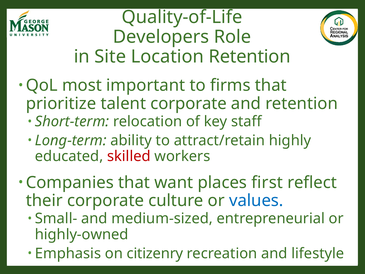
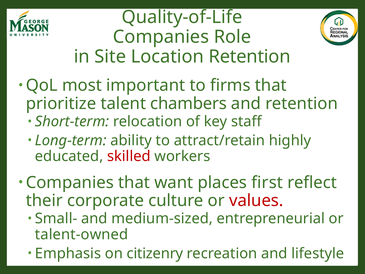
Developers at (161, 37): Developers -> Companies
talent corporate: corporate -> chambers
values colour: blue -> red
highly-owned: highly-owned -> talent-owned
